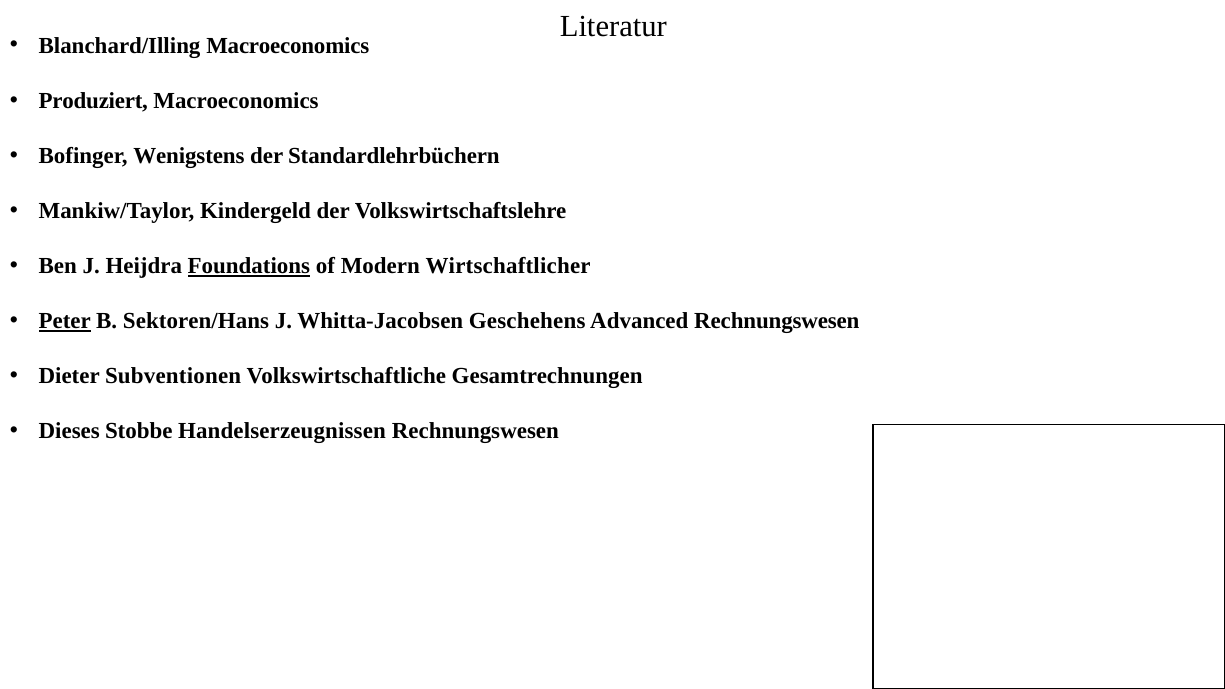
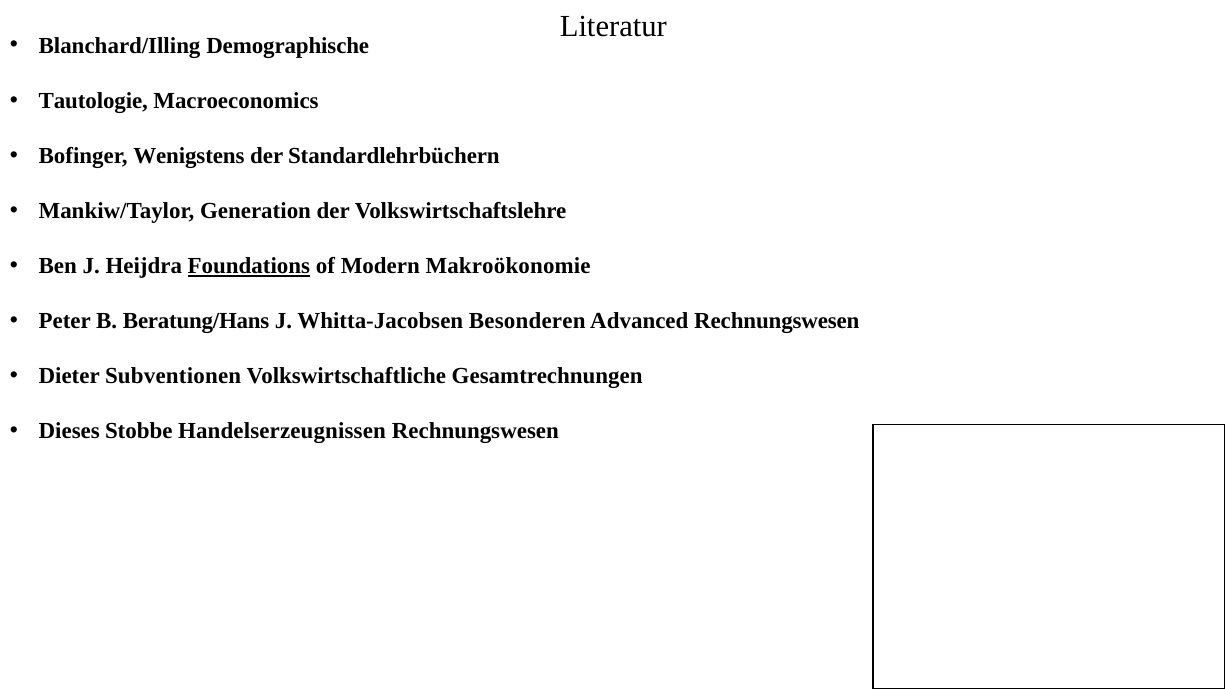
Blanchard/Illing Macroeconomics: Macroeconomics -> Demographische
Produziert: Produziert -> Tautologie
Kindergeld: Kindergeld -> Generation
Wirtschaftlicher: Wirtschaftlicher -> Makroökonomie
Peter underline: present -> none
Sektoren/Hans: Sektoren/Hans -> Beratung/Hans
Geschehens: Geschehens -> Besonderen
